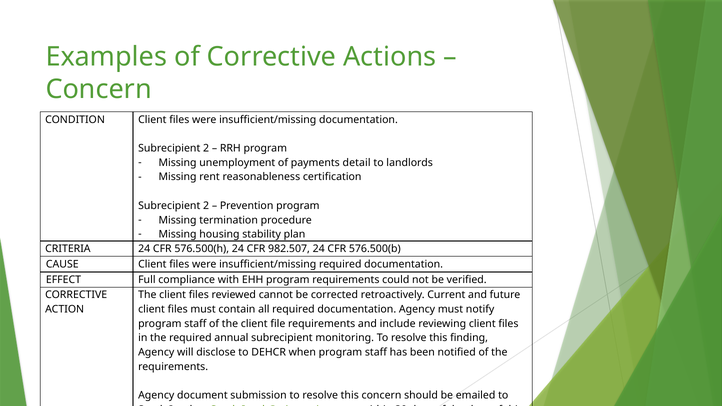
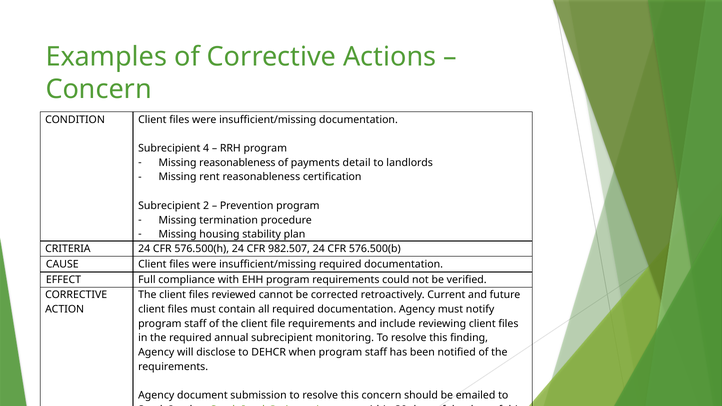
2 at (206, 148): 2 -> 4
Missing unemployment: unemployment -> reasonableness
